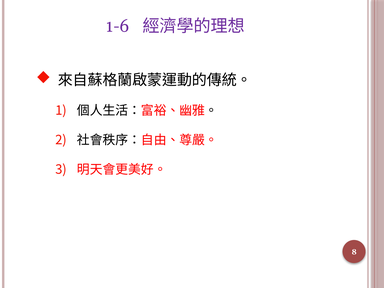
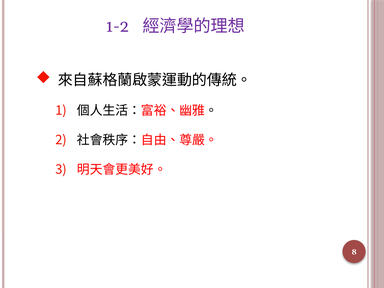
1-6: 1-6 -> 1-2
